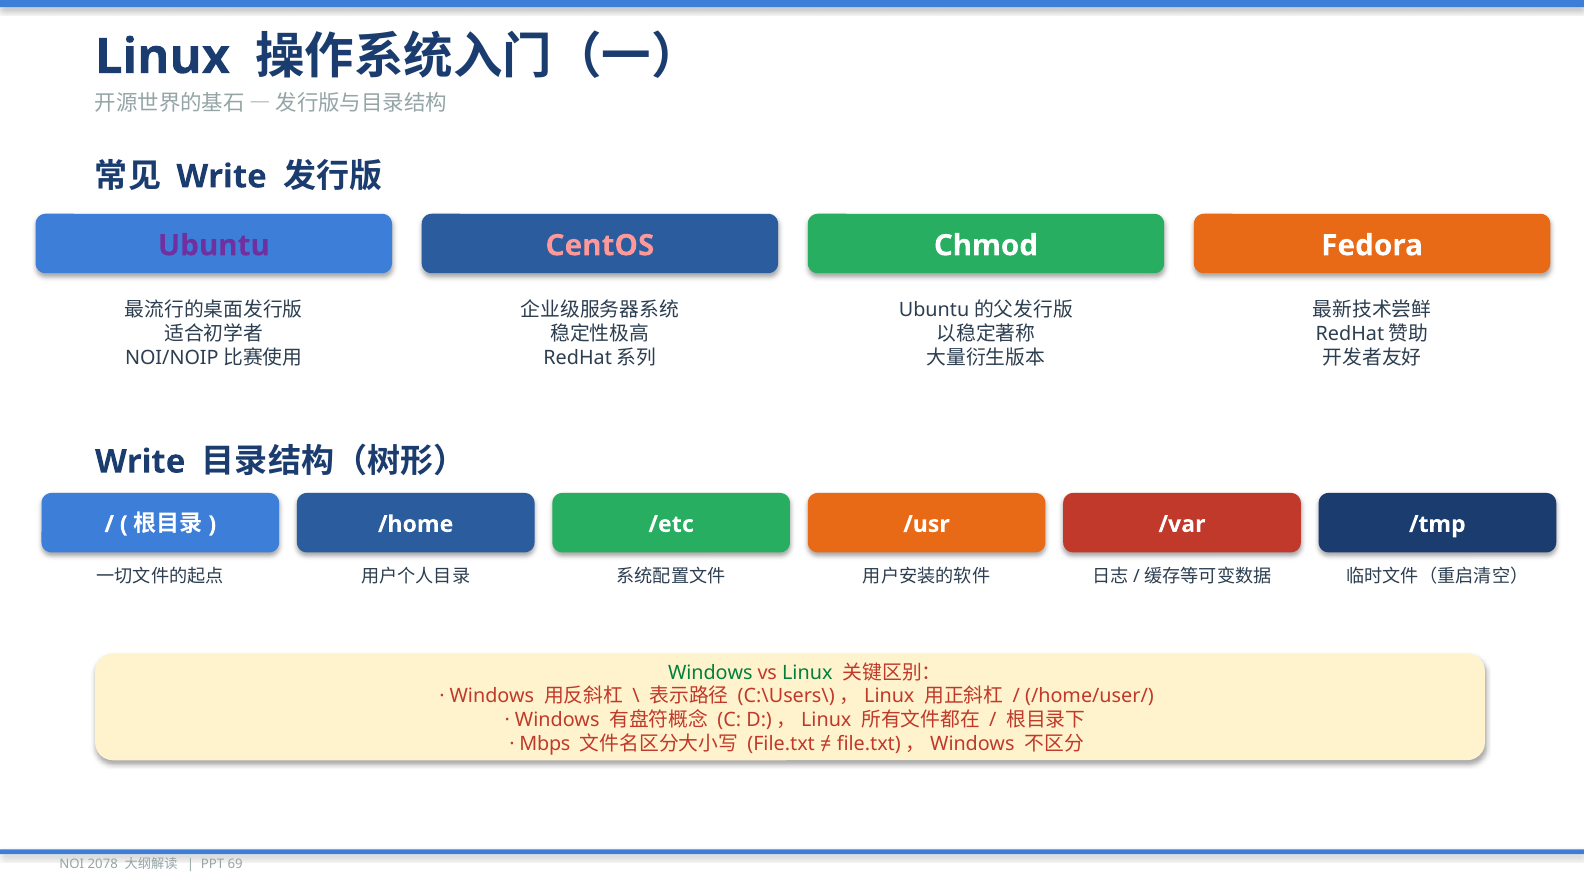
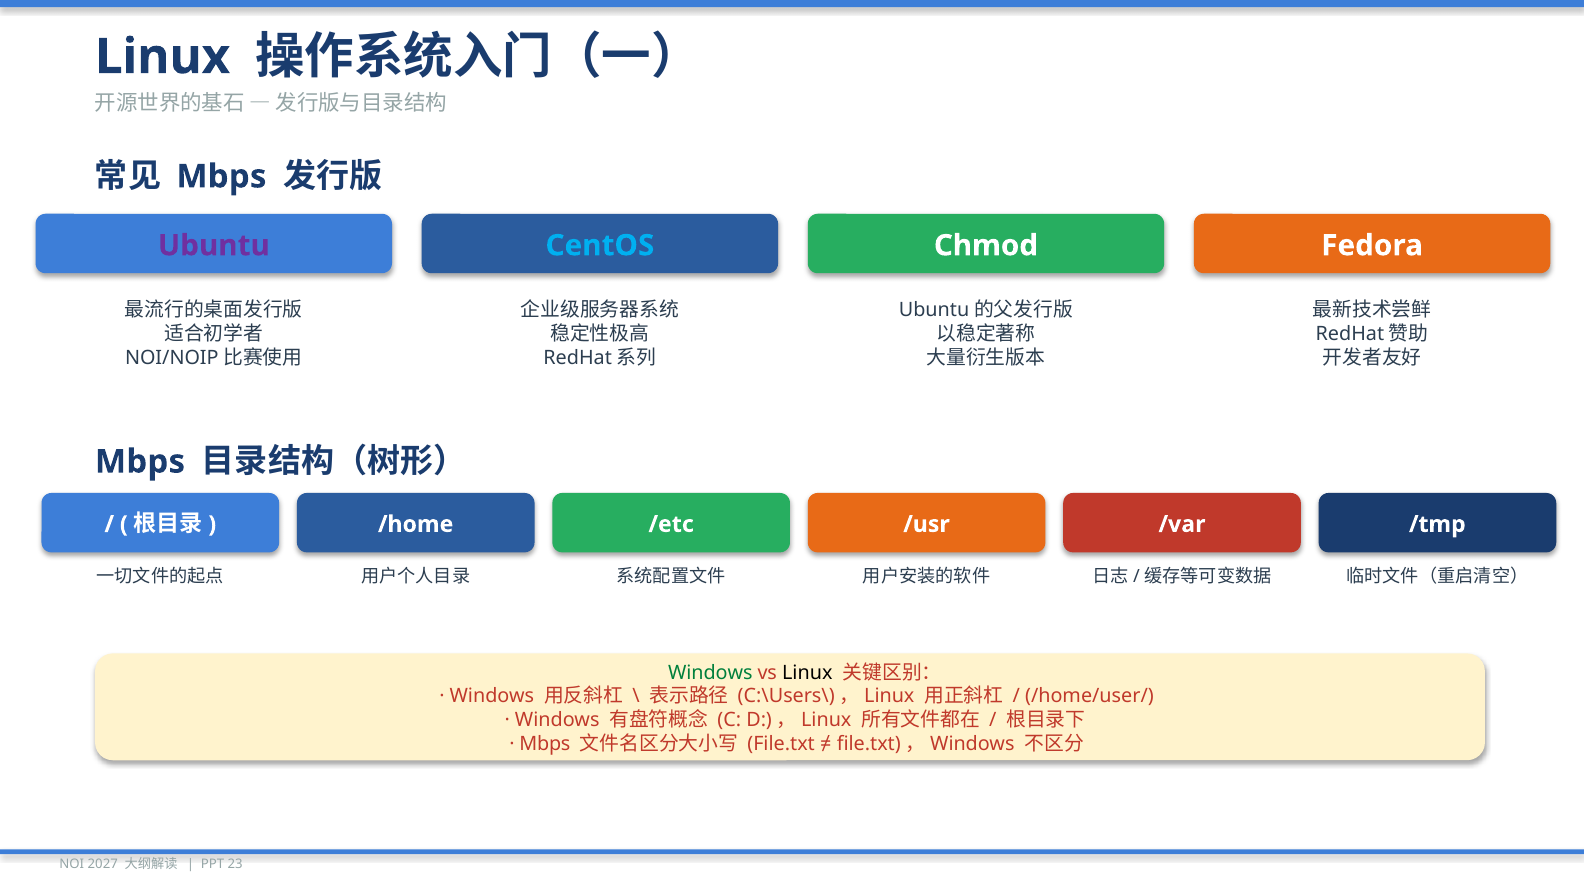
Write at (222, 177): Write -> Mbps
CentOS colour: pink -> light blue
Write at (140, 462): Write -> Mbps
Linux at (807, 673) colour: green -> black
2078: 2078 -> 2027
69: 69 -> 23
